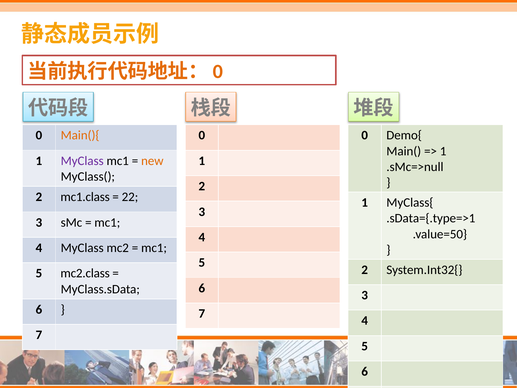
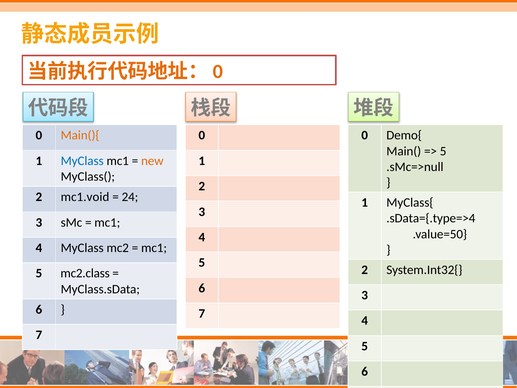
1 at (443, 151): 1 -> 5
MyClass at (82, 161) colour: purple -> blue
mc1.class: mc1.class -> mc1.void
22: 22 -> 24
.sData={.type=>1: .sData={.type=>1 -> .sData={.type=>4
